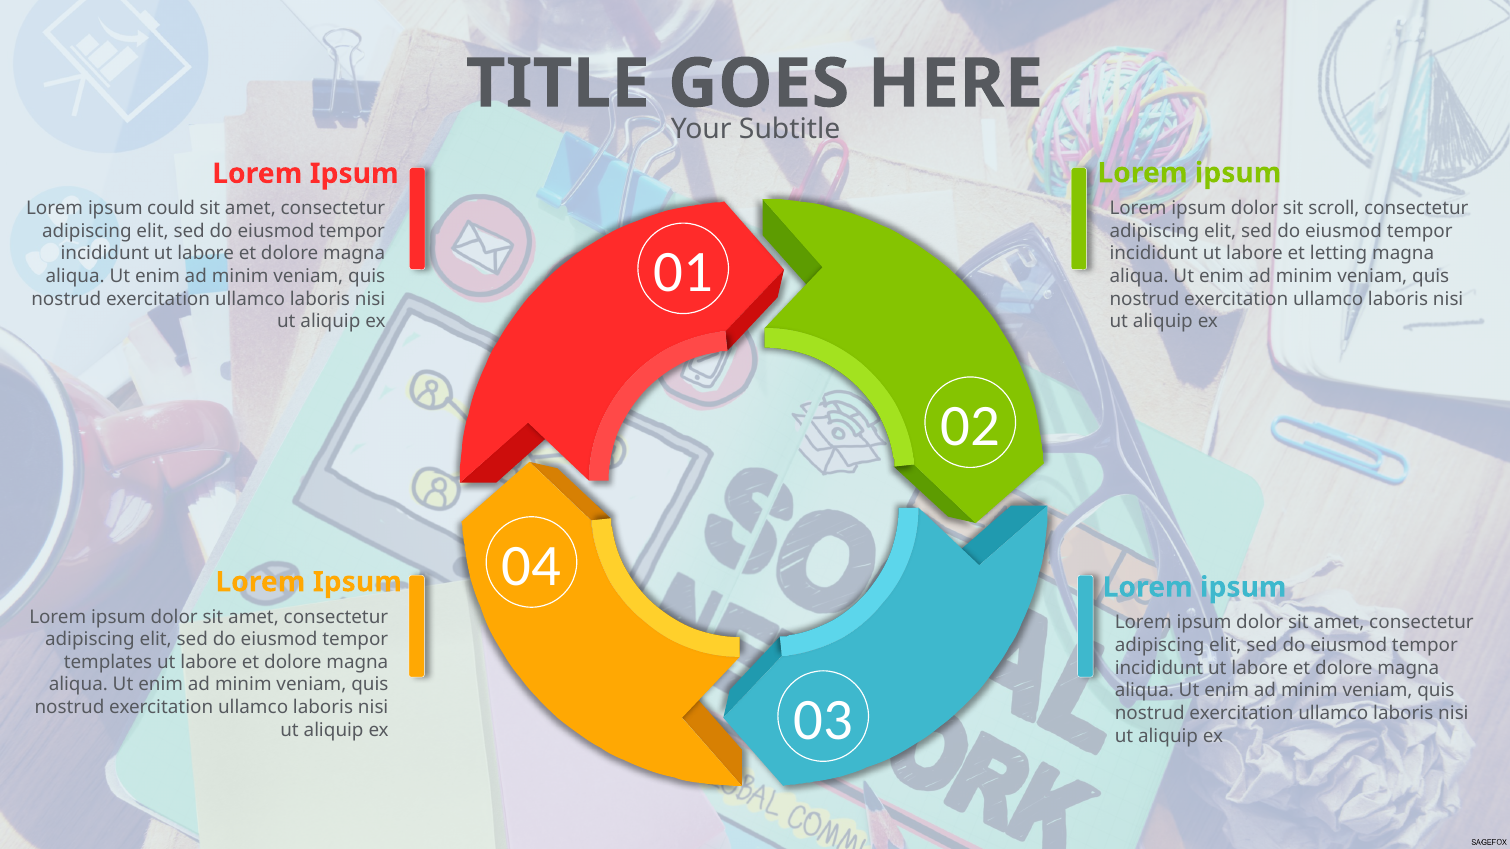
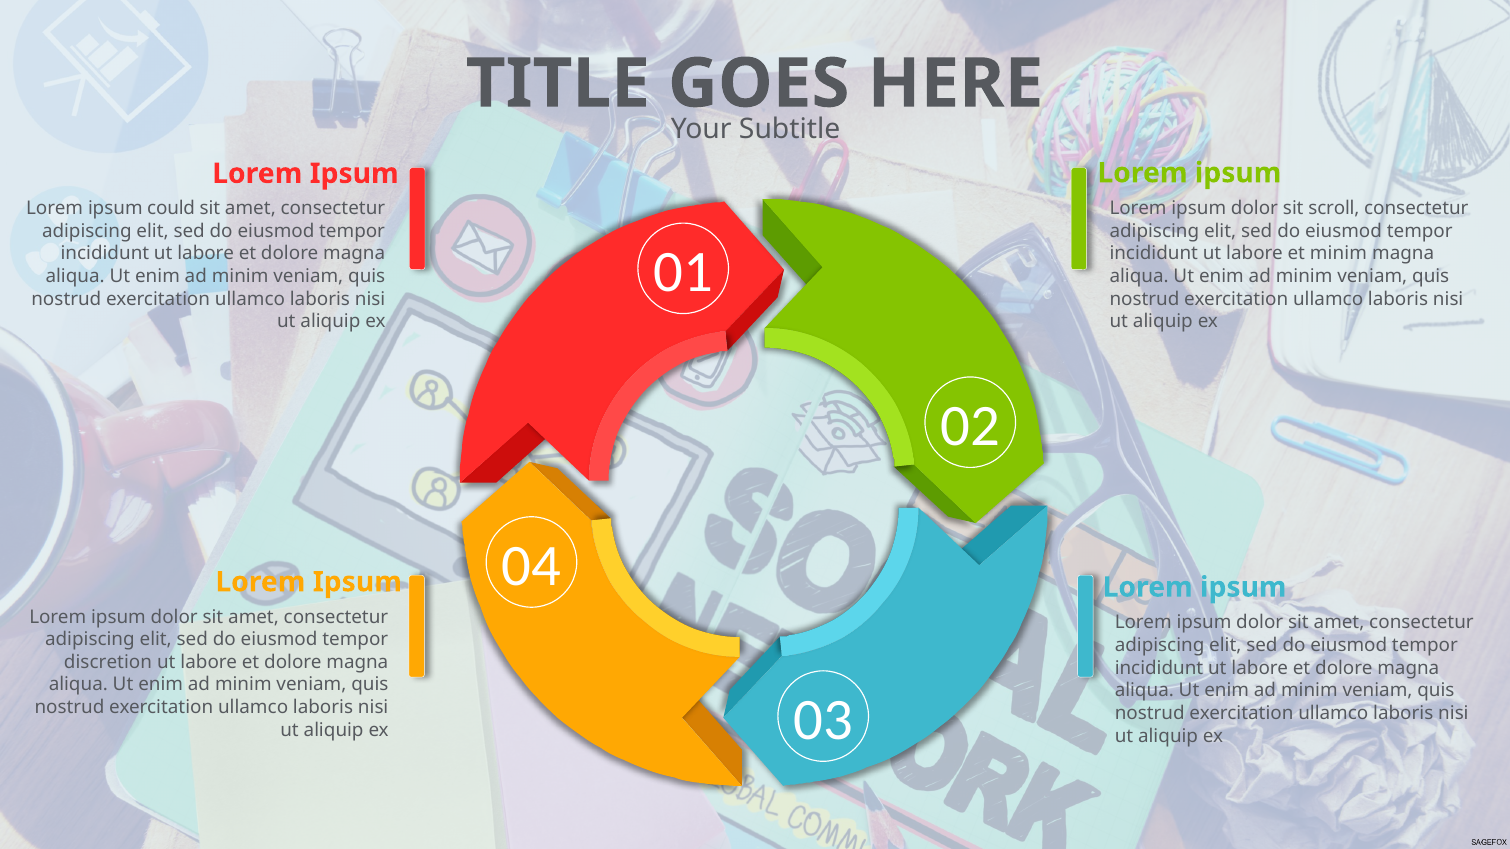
et letting: letting -> minim
templates: templates -> discretion
